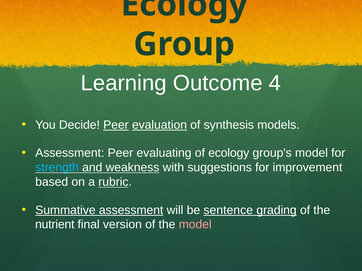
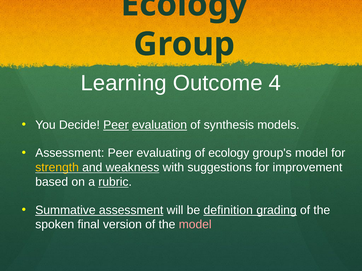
strength colour: light blue -> yellow
sentence: sentence -> definition
nutrient: nutrient -> spoken
